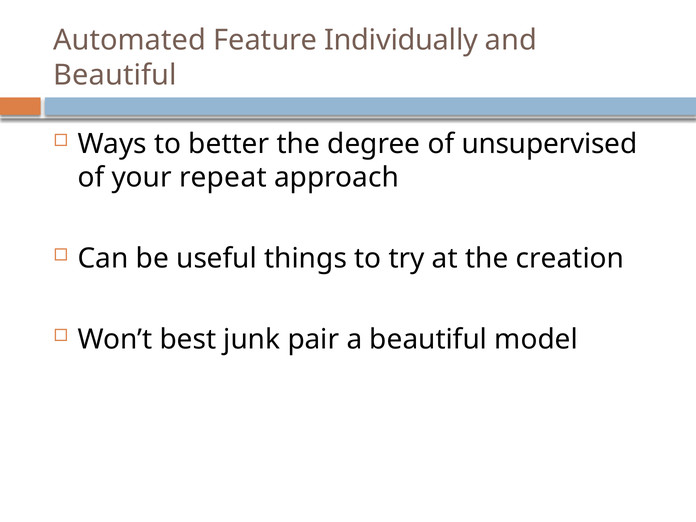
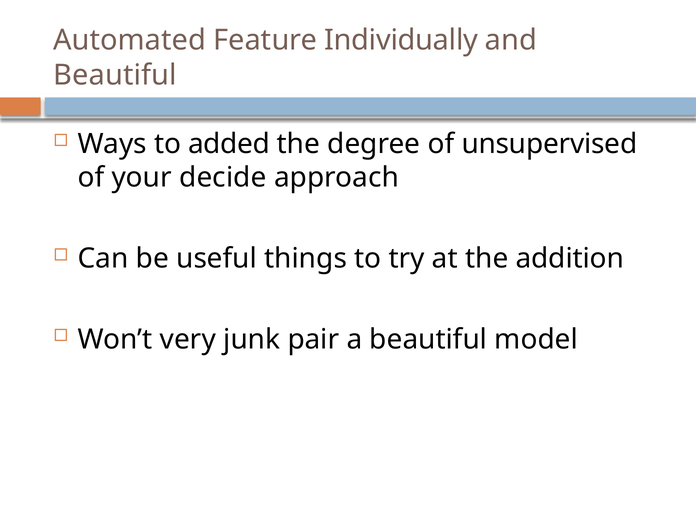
better: better -> added
repeat: repeat -> decide
creation: creation -> addition
best: best -> very
